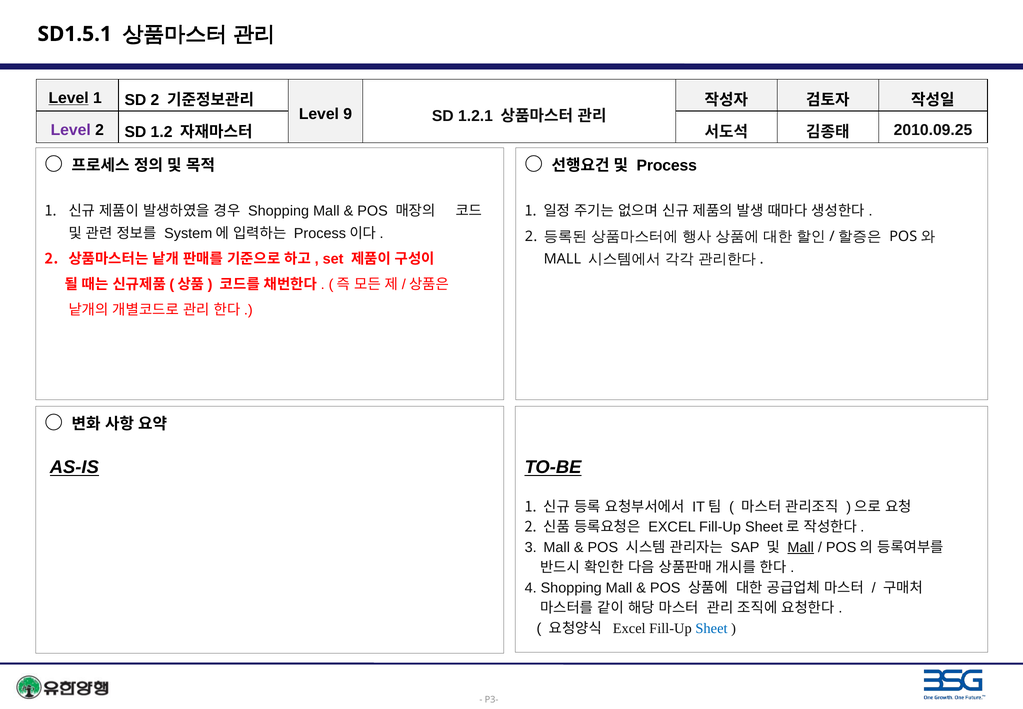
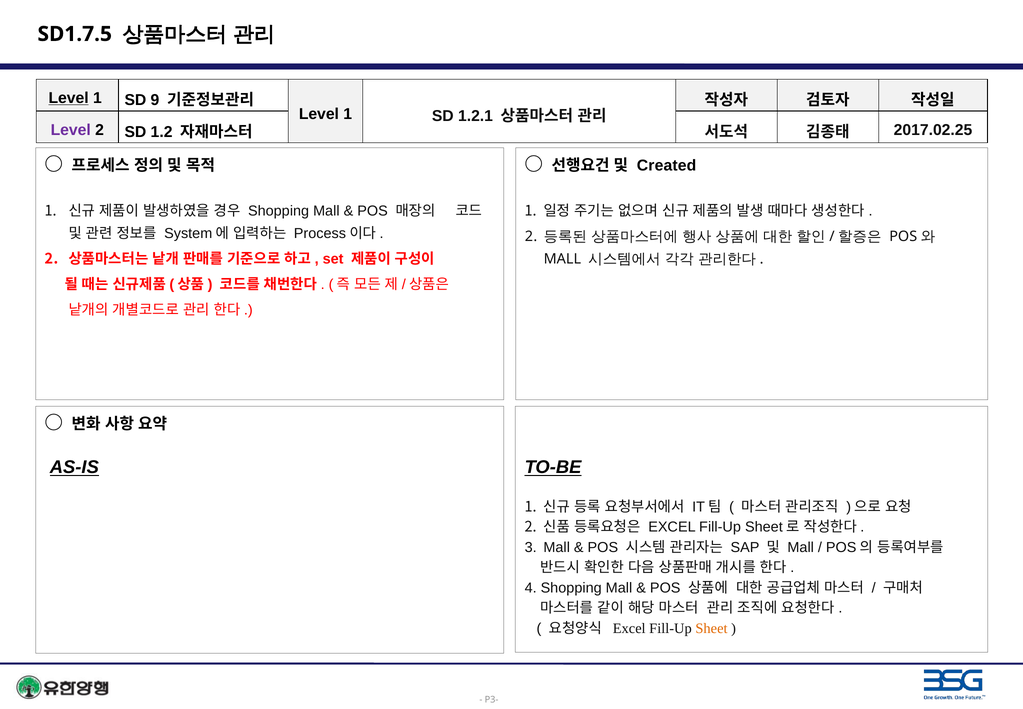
SD1.5.1: SD1.5.1 -> SD1.7.5
SD 2: 2 -> 9
9 at (348, 114): 9 -> 1
2010.09.25: 2010.09.25 -> 2017.02.25
Process: Process -> Created
Mall at (801, 547) underline: present -> none
Sheet colour: blue -> orange
